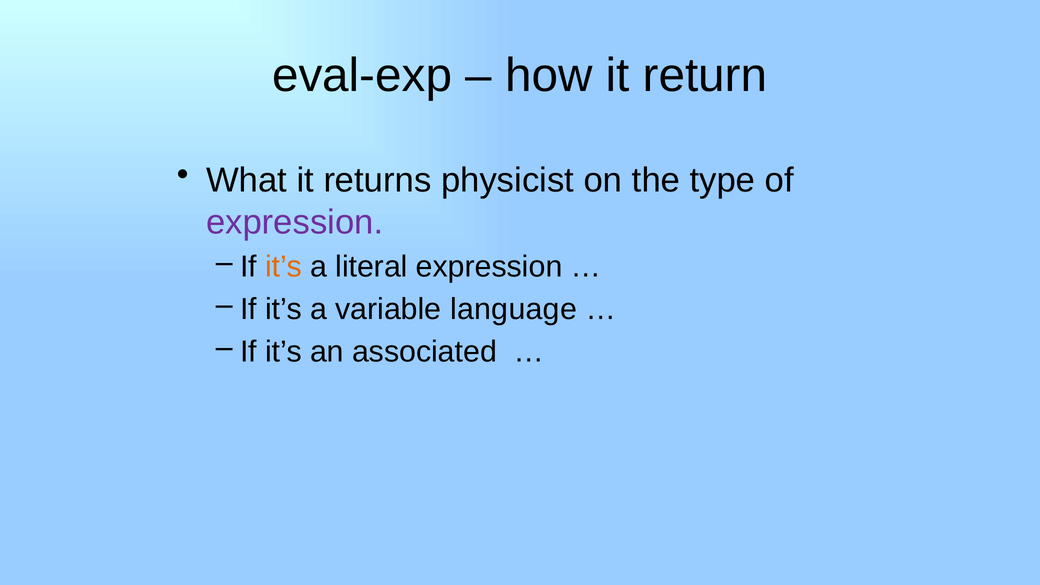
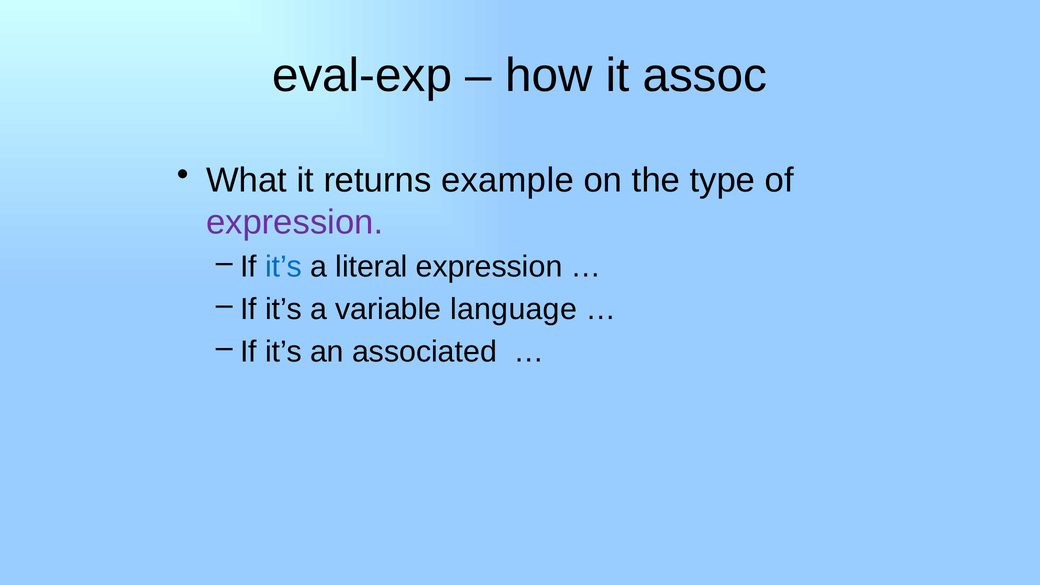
return: return -> assoc
physicist: physicist -> example
it’s at (284, 267) colour: orange -> blue
